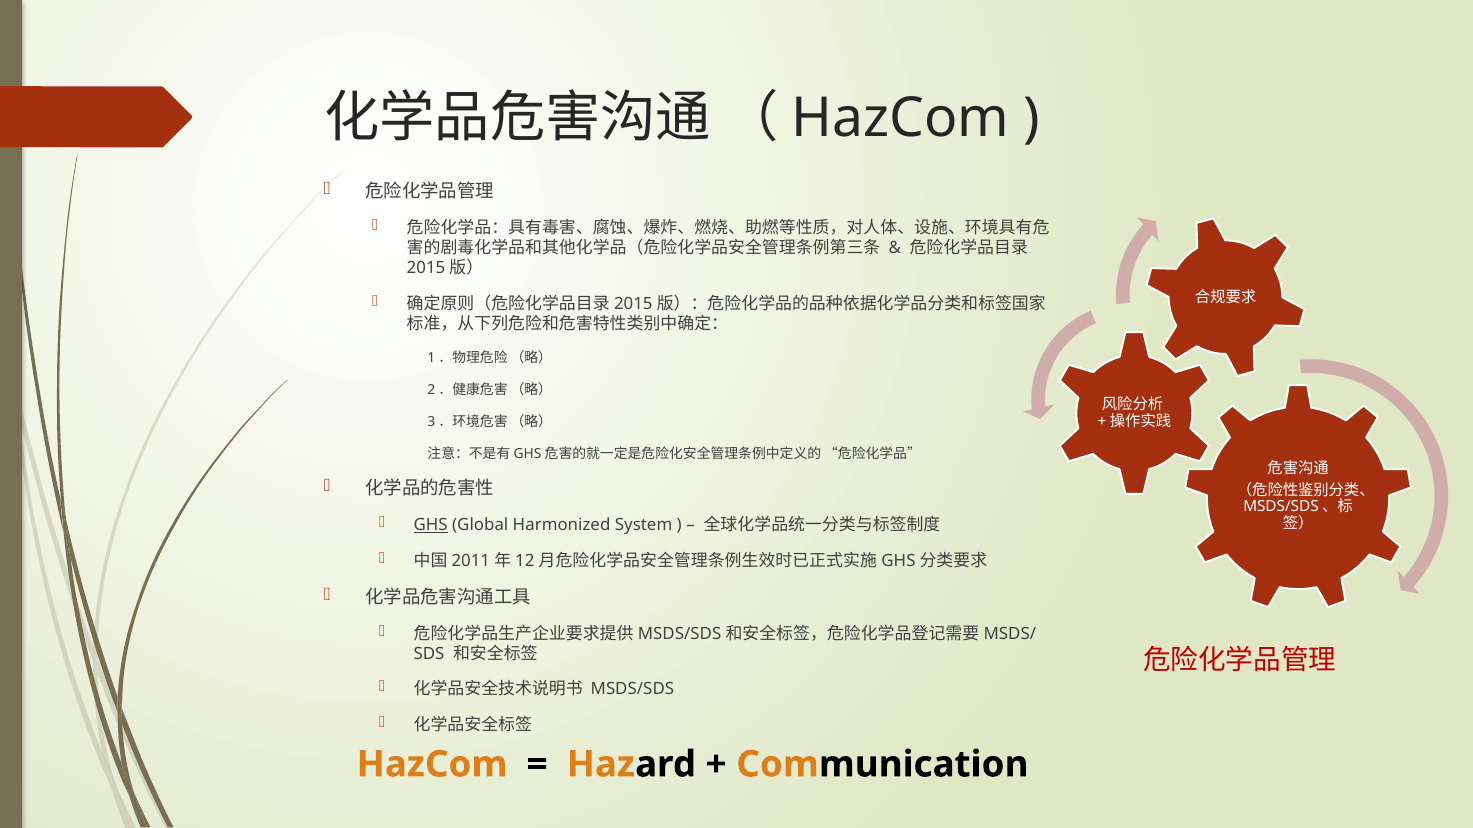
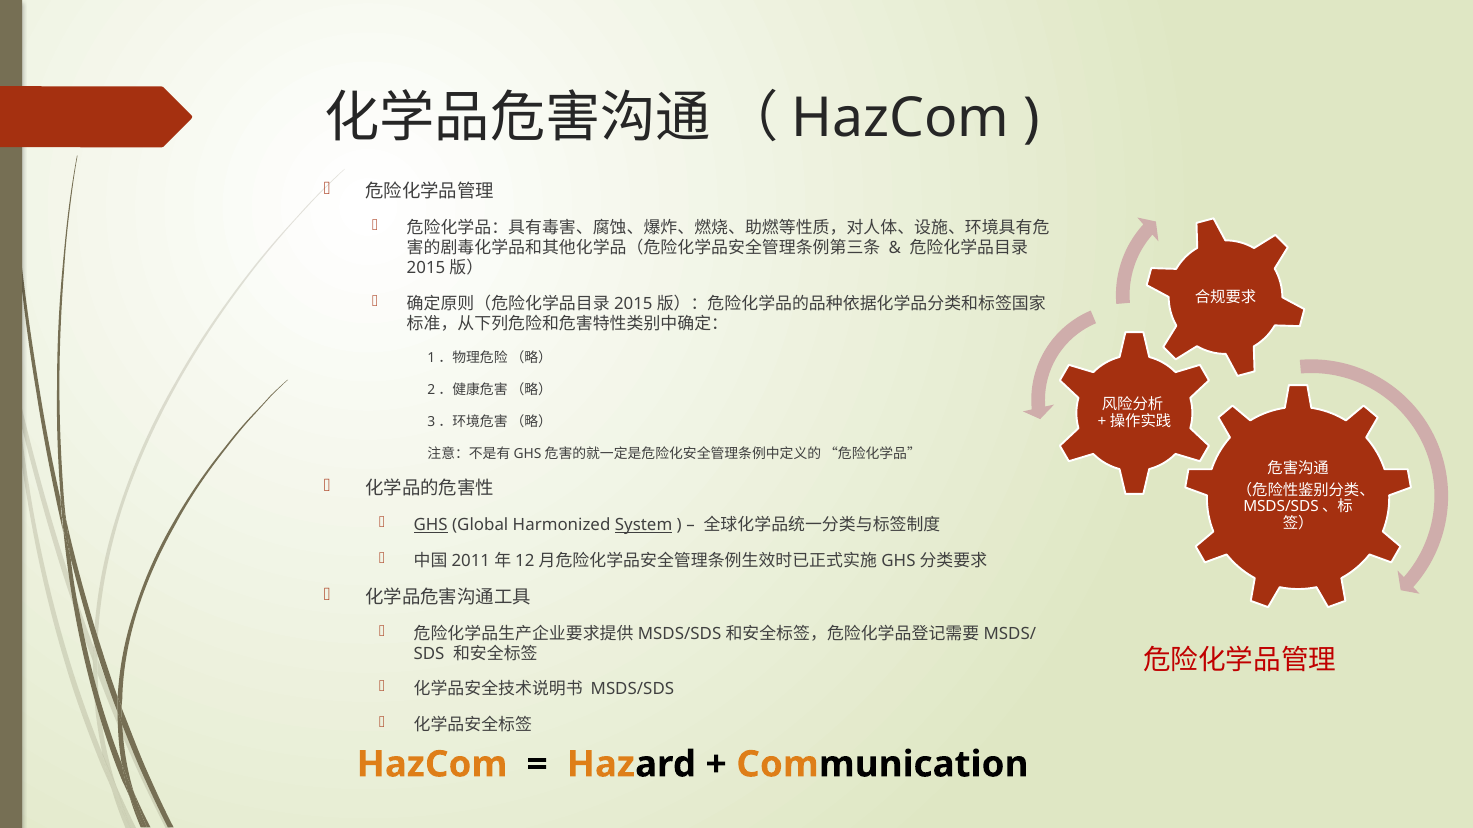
System underline: none -> present
